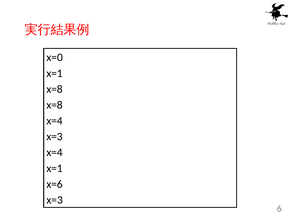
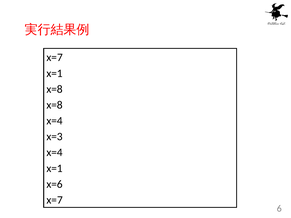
x=0 at (55, 58): x=0 -> x=7
x=3 at (55, 200): x=3 -> x=7
